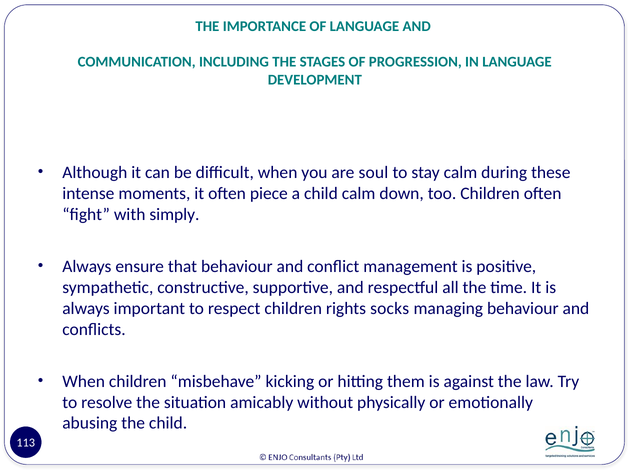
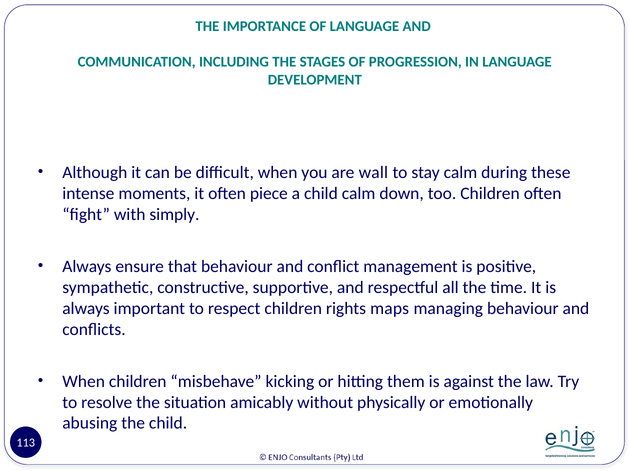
soul: soul -> wall
socks: socks -> maps
